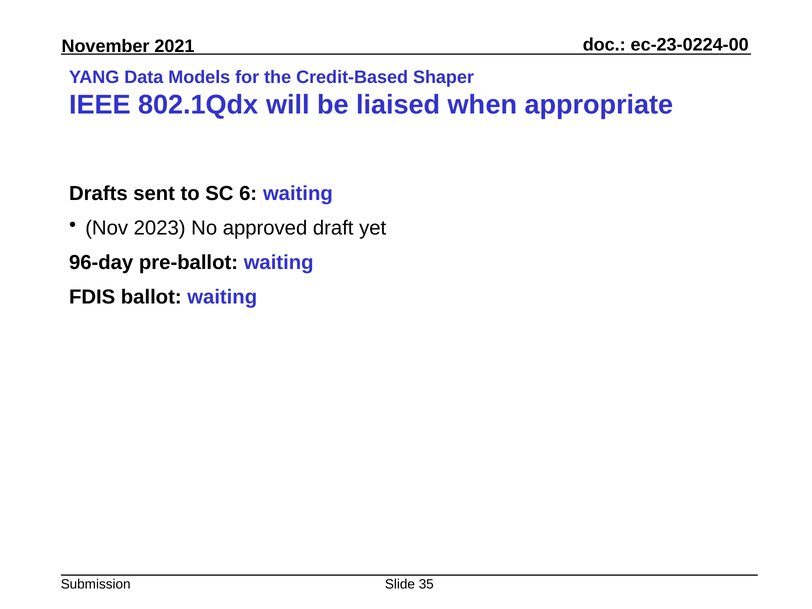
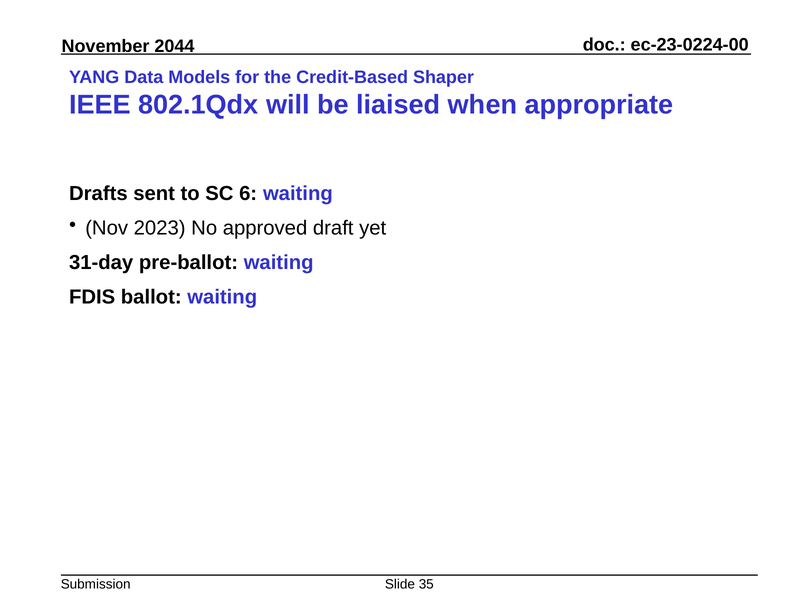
2021: 2021 -> 2044
96-day: 96-day -> 31-day
